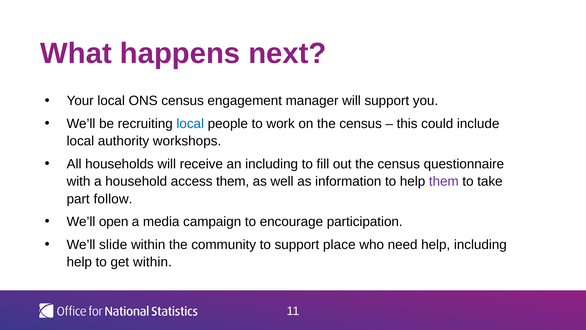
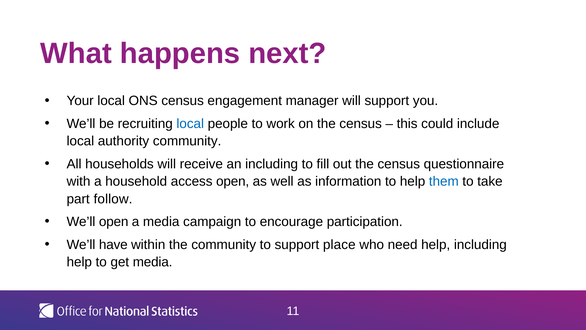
authority workshops: workshops -> community
access them: them -> open
them at (444, 181) colour: purple -> blue
slide: slide -> have
get within: within -> media
